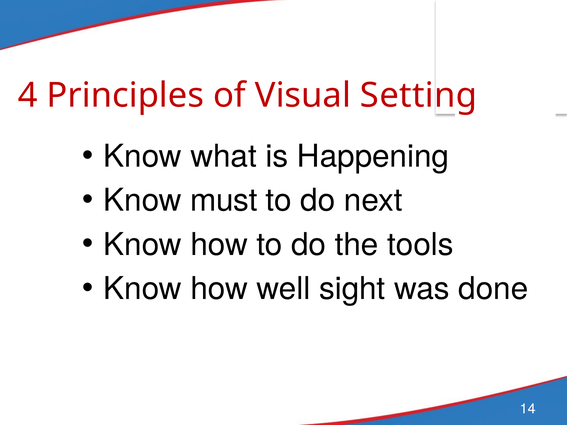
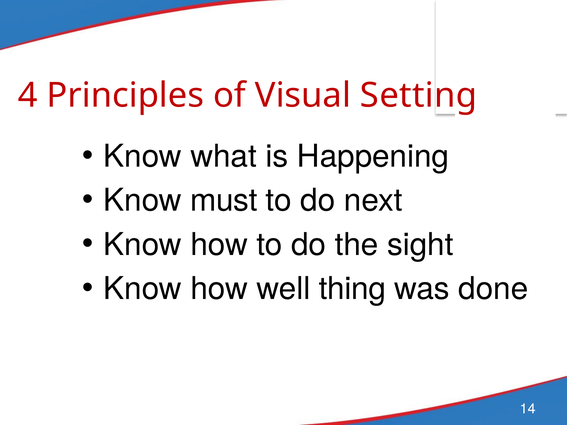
tools: tools -> sight
sight: sight -> thing
